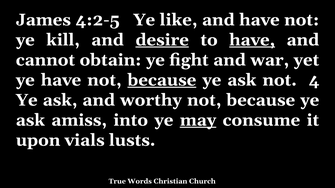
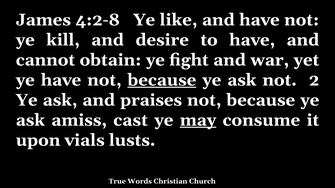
4:2-5: 4:2-5 -> 4:2-8
desire underline: present -> none
have at (252, 40) underline: present -> none
4: 4 -> 2
worthy: worthy -> praises
into: into -> cast
